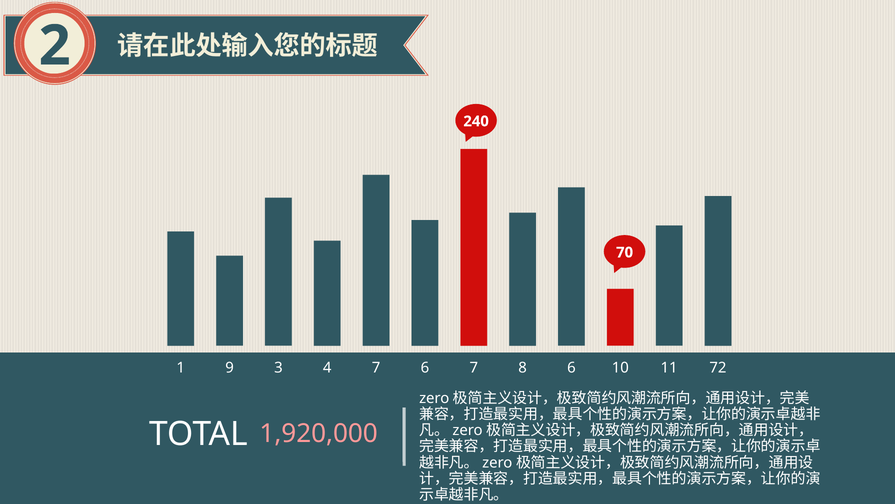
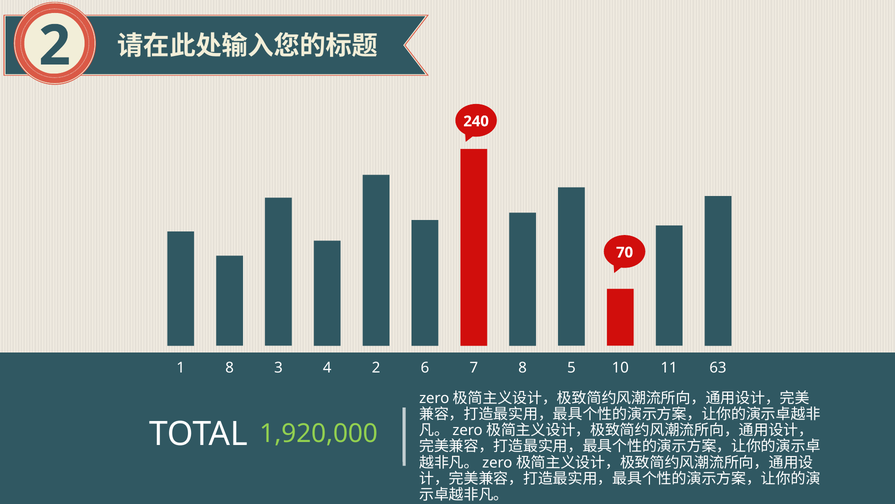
1 9: 9 -> 8
4 7: 7 -> 2
8 6: 6 -> 5
72: 72 -> 63
1,920,000 colour: pink -> light green
